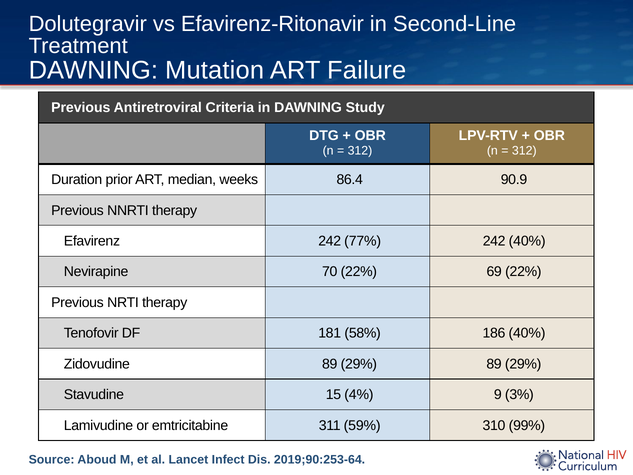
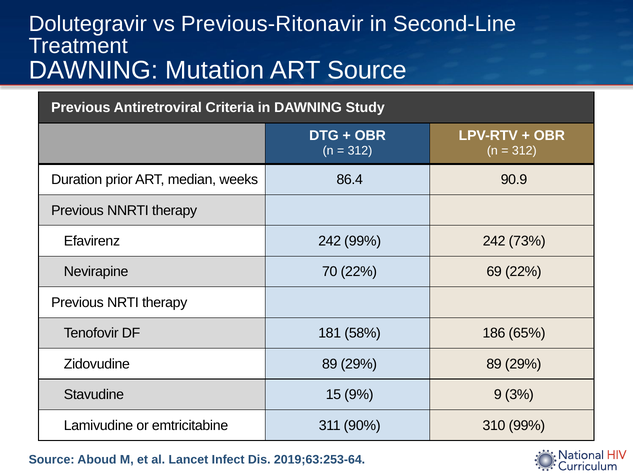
Efavirenz-Ritonavir: Efavirenz-Ritonavir -> Previous-Ritonavir
ART Failure: Failure -> Source
242 77%: 77% -> 99%
242 40%: 40% -> 73%
186 40%: 40% -> 65%
4%: 4% -> 9%
59%: 59% -> 90%
2019;90:253-64: 2019;90:253-64 -> 2019;63:253-64
